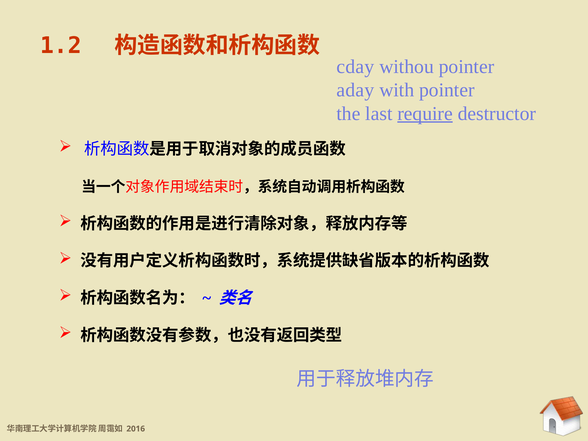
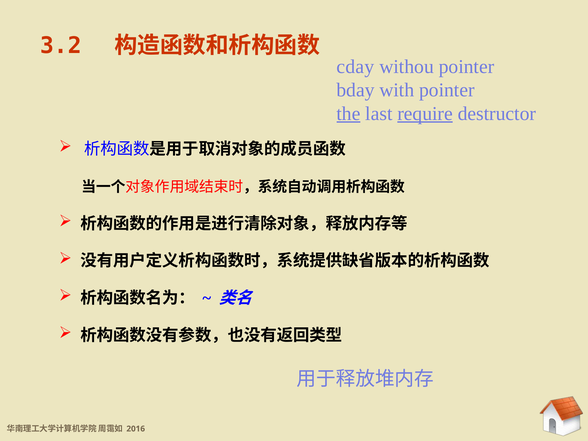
1.2: 1.2 -> 3.2
aday: aday -> bday
the underline: none -> present
